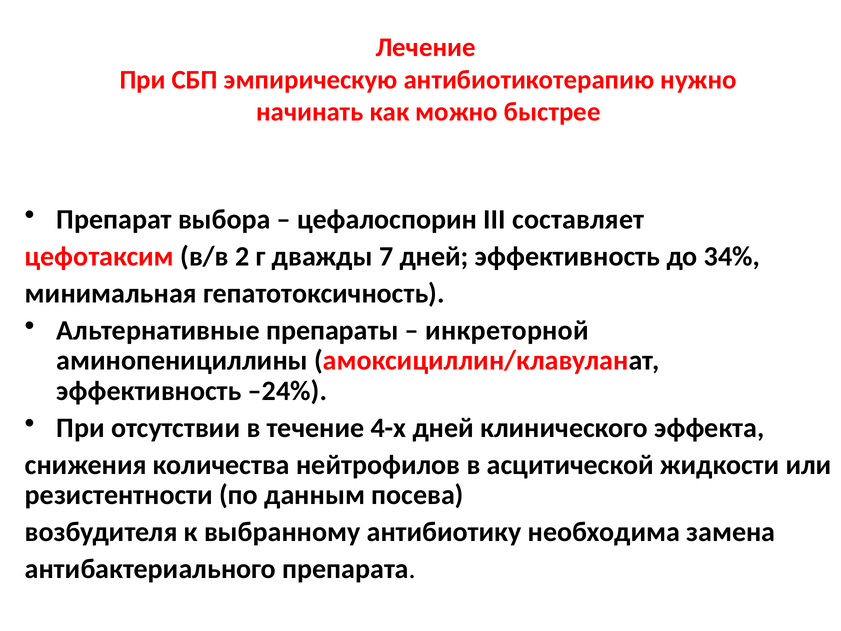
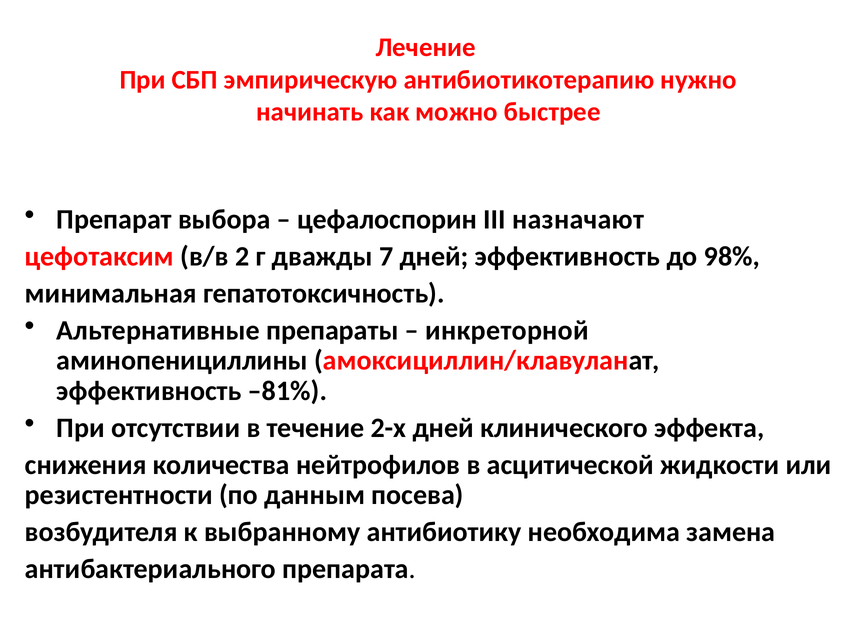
составляет: составляет -> назначают
34%: 34% -> 98%
–24%: –24% -> –81%
4-х: 4-х -> 2-х
